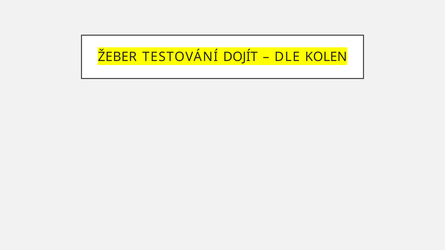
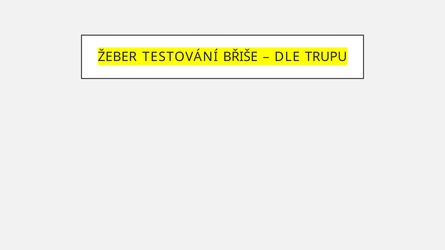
DOJÍT: DOJÍT -> BŘIŠE
KOLEN: KOLEN -> TRUPU
